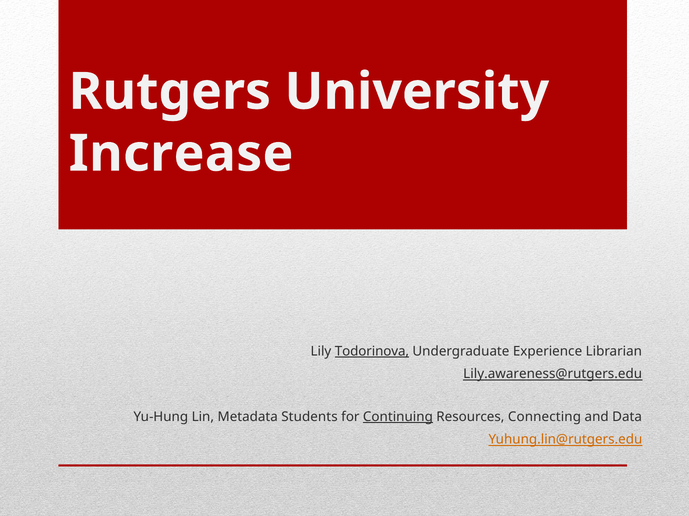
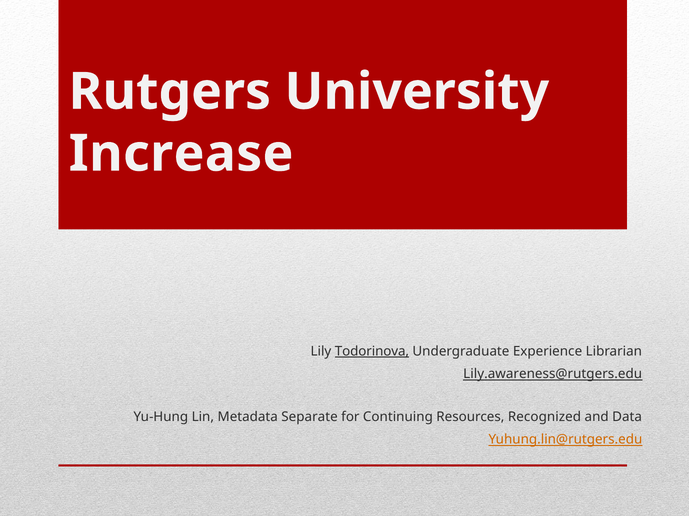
Students: Students -> Separate
Continuing underline: present -> none
Connecting: Connecting -> Recognized
